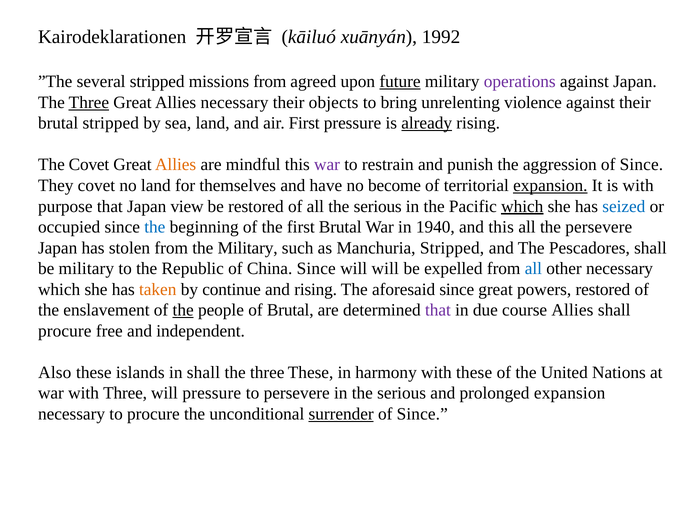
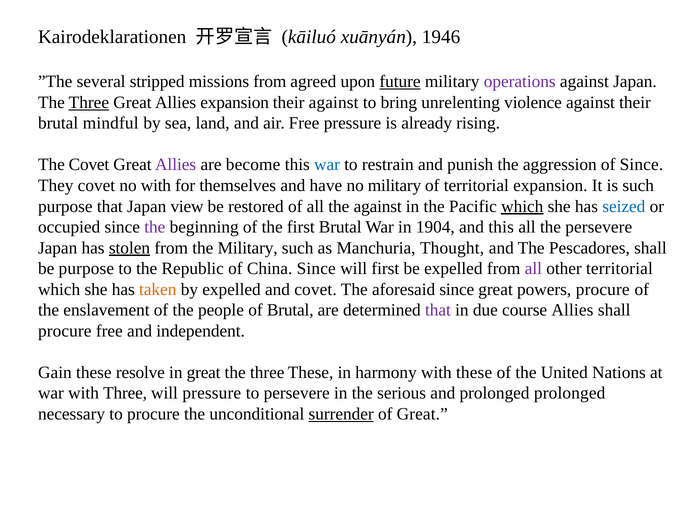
1992: 1992 -> 1946
Allies necessary: necessary -> expansion
their objects: objects -> against
brutal stripped: stripped -> mindful
air First: First -> Free
already underline: present -> none
Allies at (176, 165) colour: orange -> purple
mindful: mindful -> become
war at (327, 165) colour: purple -> blue
no land: land -> with
no become: become -> military
expansion at (550, 185) underline: present -> none
is with: with -> such
all the serious: serious -> against
the at (155, 227) colour: blue -> purple
1940: 1940 -> 1904
stolen underline: none -> present
Manchuria Stripped: Stripped -> Thought
be military: military -> purpose
will will: will -> first
all at (533, 268) colour: blue -> purple
other necessary: necessary -> territorial
by continue: continue -> expelled
and rising: rising -> covet
powers restored: restored -> procure
the at (183, 310) underline: present -> none
Also: Also -> Gain
islands: islands -> resolve
in shall: shall -> great
prolonged expansion: expansion -> prolonged
Since at (422, 413): Since -> Great
